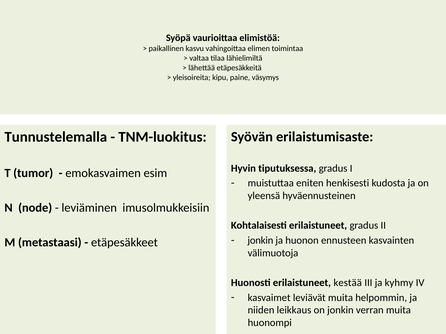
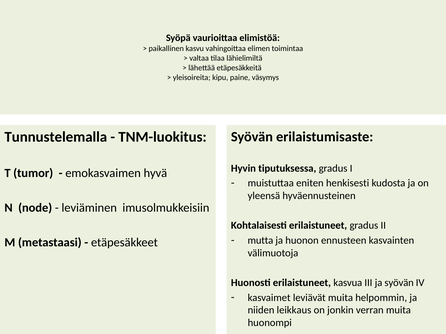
esim: esim -> hyvä
jonkin at (260, 241): jonkin -> mutta
kestää: kestää -> kasvua
ja kyhmy: kyhmy -> syövän
